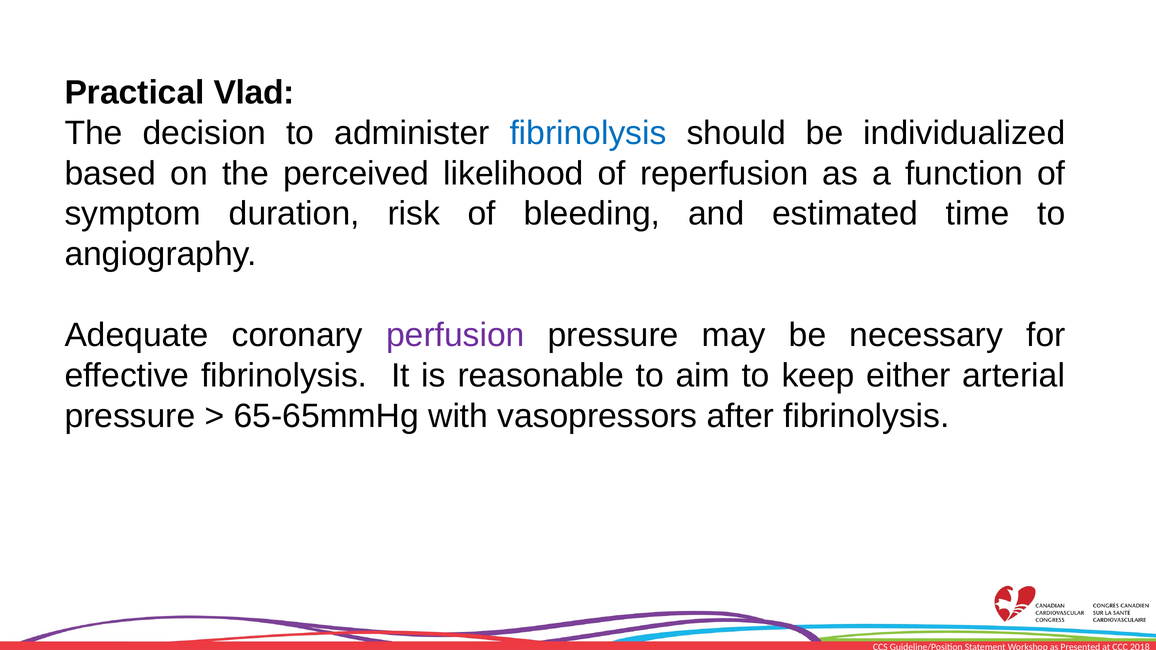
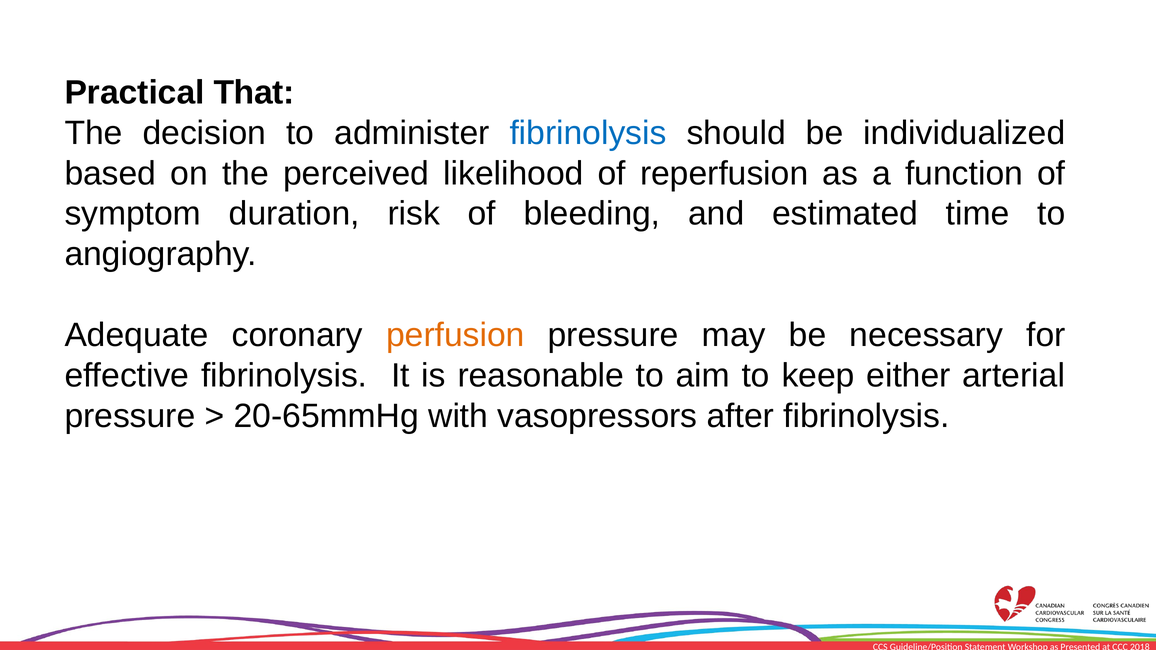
Vlad: Vlad -> That
perfusion colour: purple -> orange
65-65mmHg: 65-65mmHg -> 20-65mmHg
